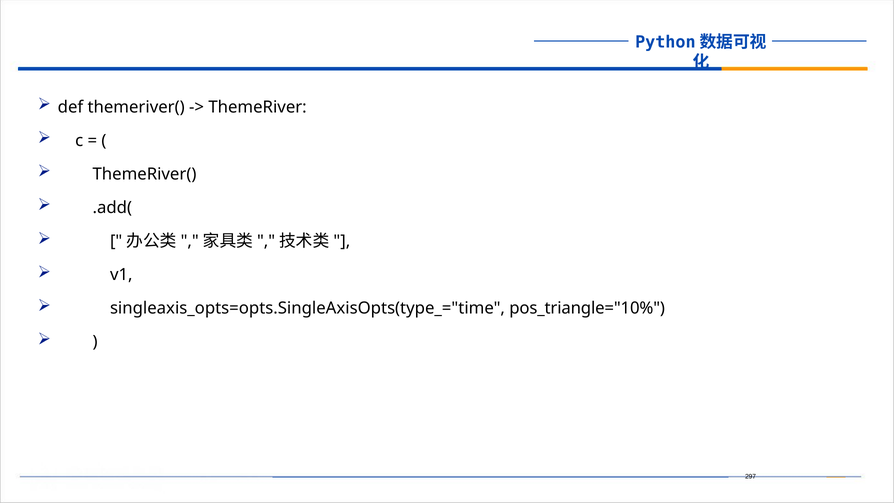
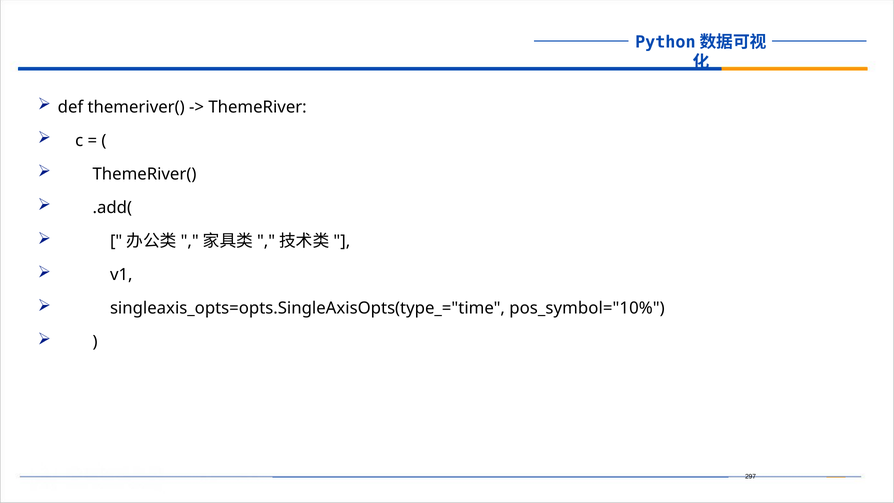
pos_triangle="10%: pos_triangle="10% -> pos_symbol="10%
